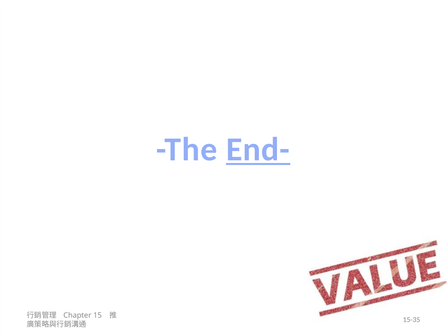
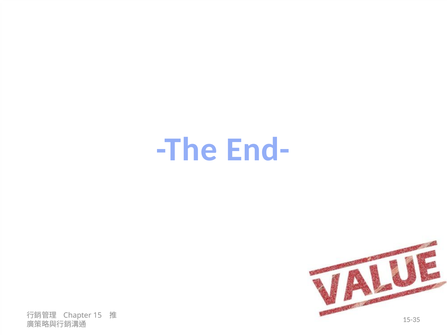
End- underline: present -> none
